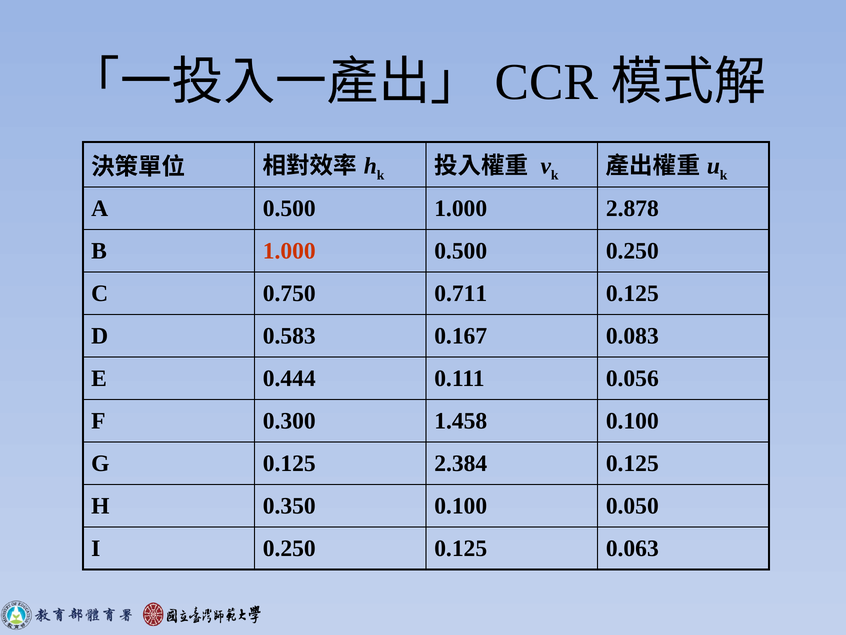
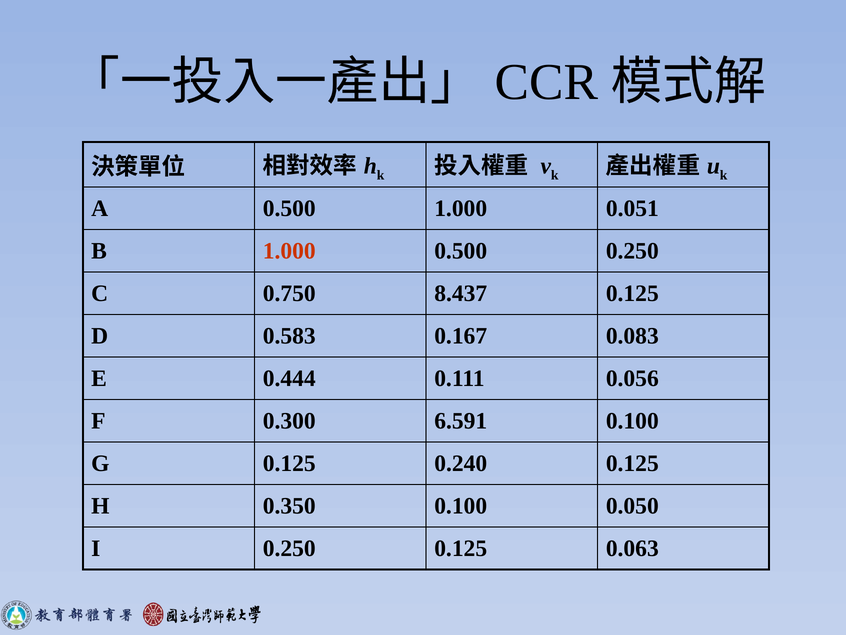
2.878: 2.878 -> 0.051
0.711: 0.711 -> 8.437
1.458: 1.458 -> 6.591
2.384: 2.384 -> 0.240
